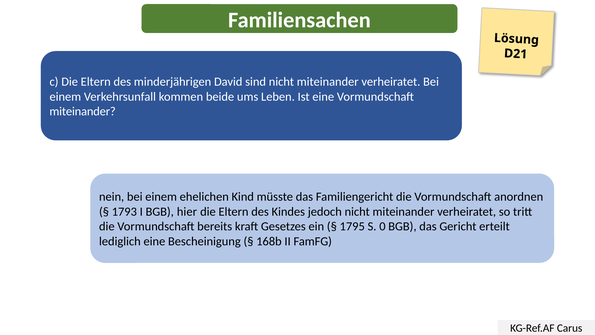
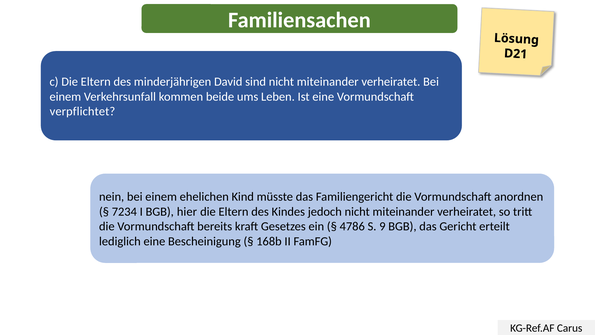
miteinander at (83, 111): miteinander -> verpflichtet
1793: 1793 -> 7234
1795: 1795 -> 4786
0: 0 -> 9
